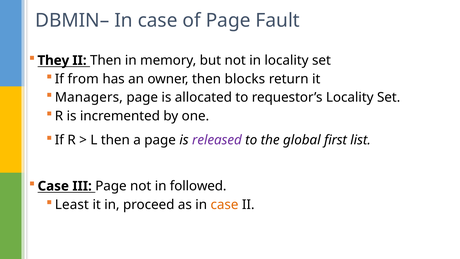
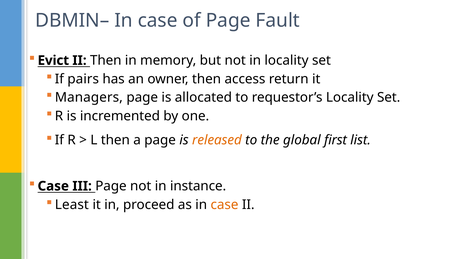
They: They -> Evict
from: from -> pairs
blocks: blocks -> access
released colour: purple -> orange
followed: followed -> instance
